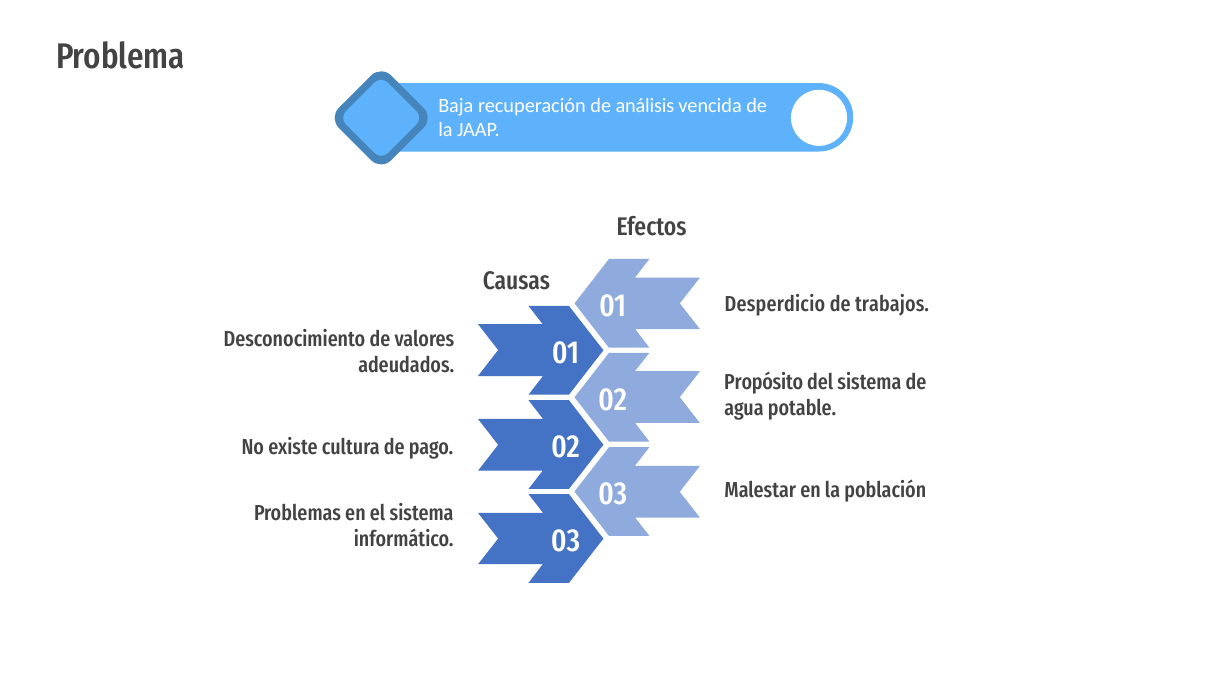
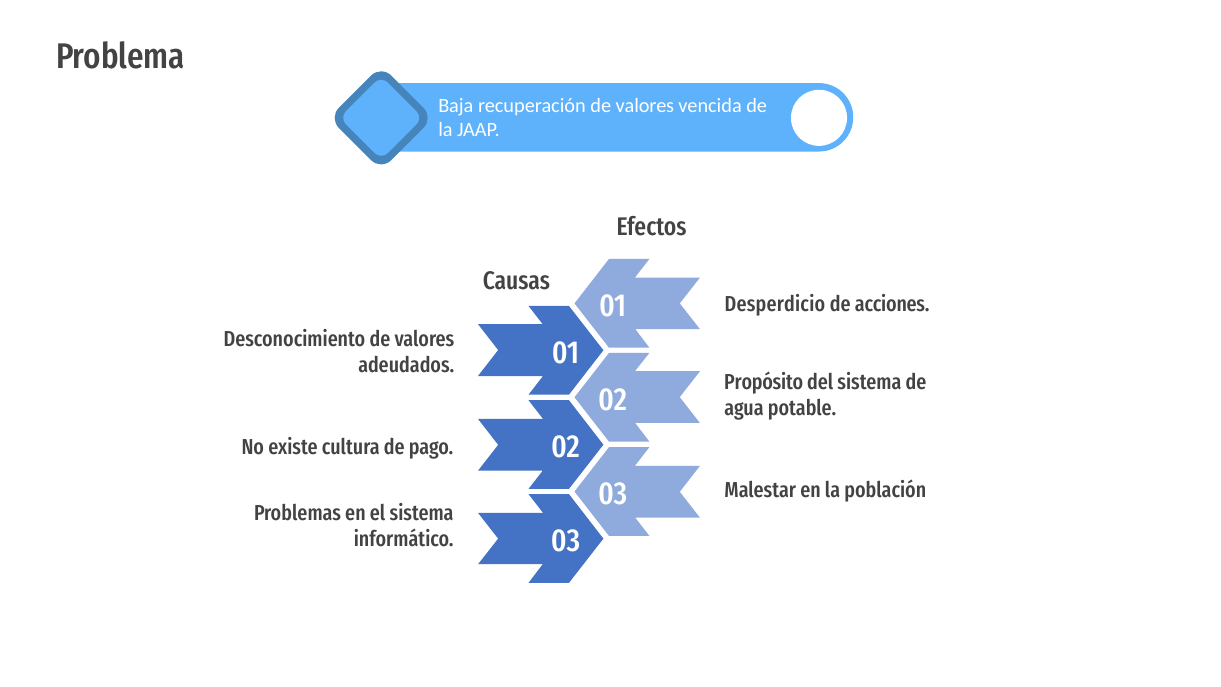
recuperación de análisis: análisis -> valores
trabajos: trabajos -> acciones
